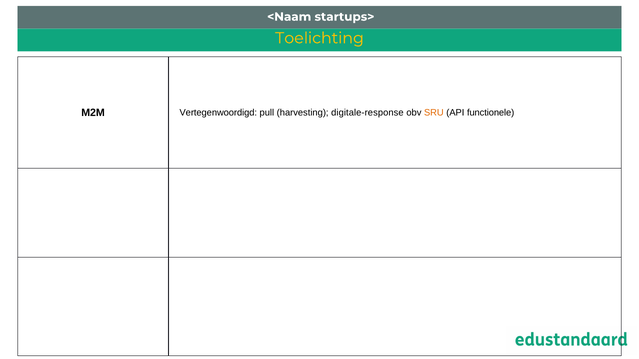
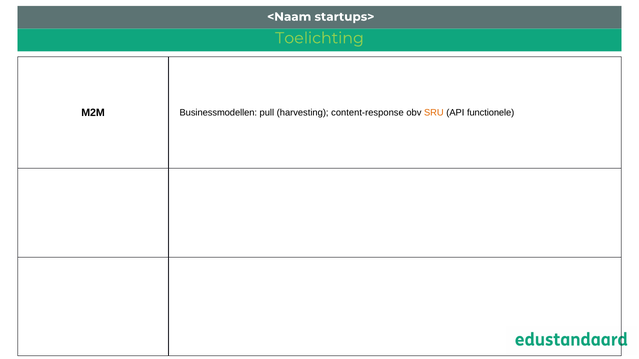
Toelichting colour: yellow -> light green
Vertegenwoordigd: Vertegenwoordigd -> Businessmodellen
digitale-response: digitale-response -> content-response
